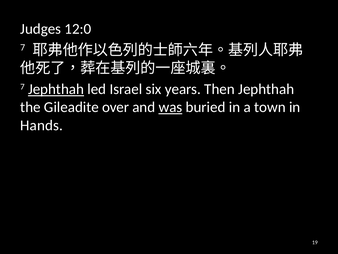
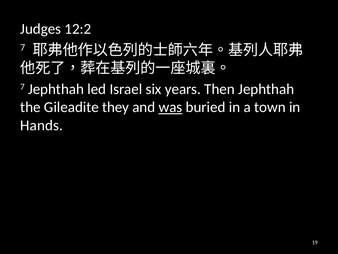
12:0: 12:0 -> 12:2
Jephthah at (56, 89) underline: present -> none
over: over -> they
